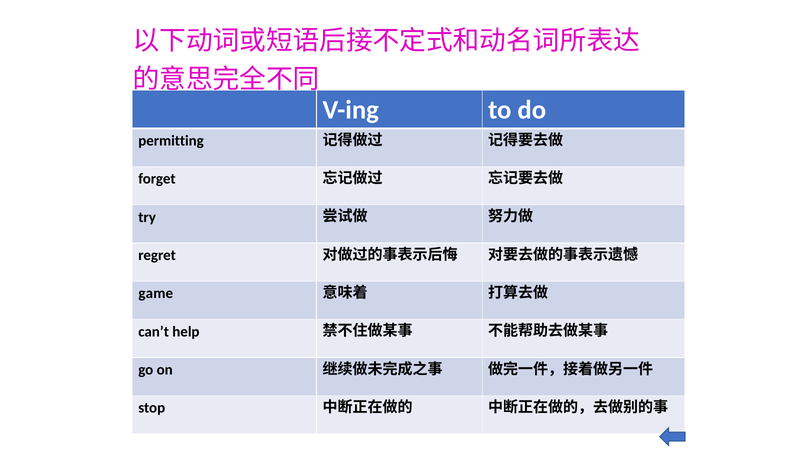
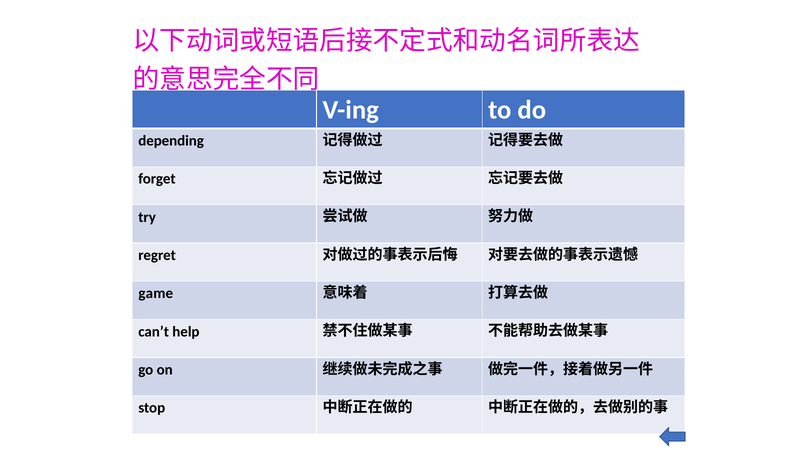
permitting: permitting -> depending
